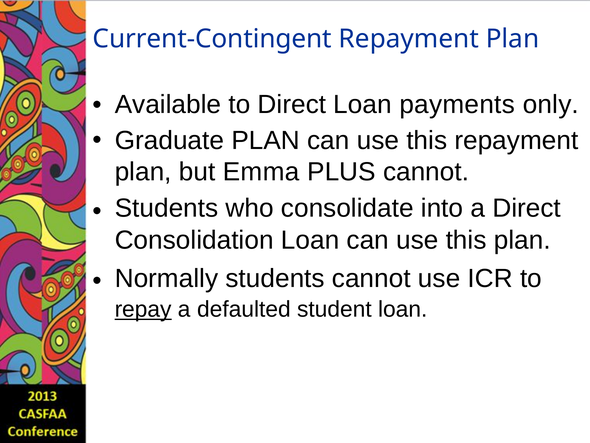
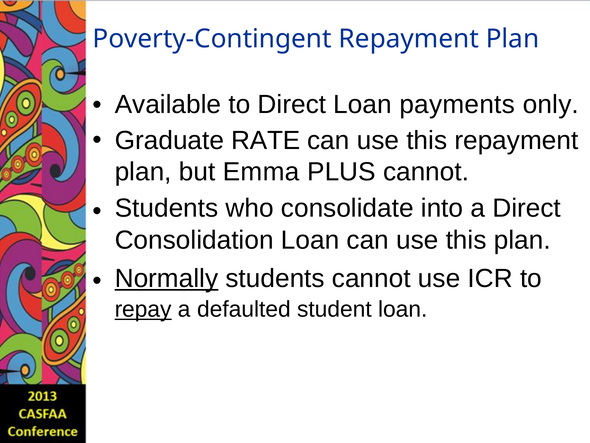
Current-Contingent: Current-Contingent -> Poverty-Contingent
Graduate PLAN: PLAN -> RATE
Normally underline: none -> present
